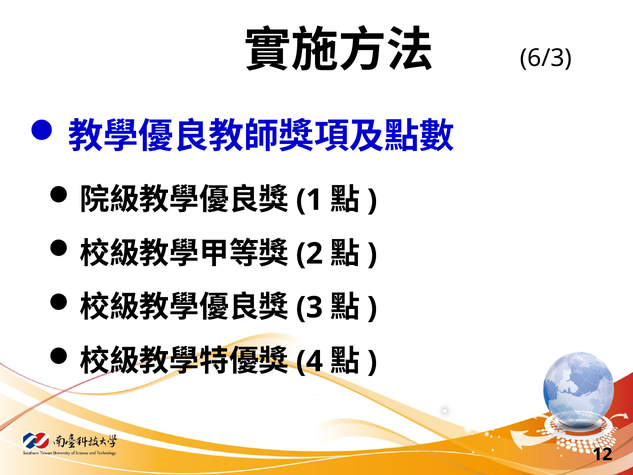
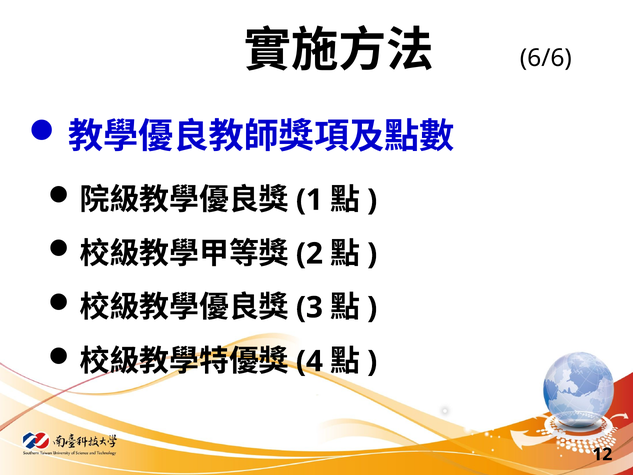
6/3: 6/3 -> 6/6
